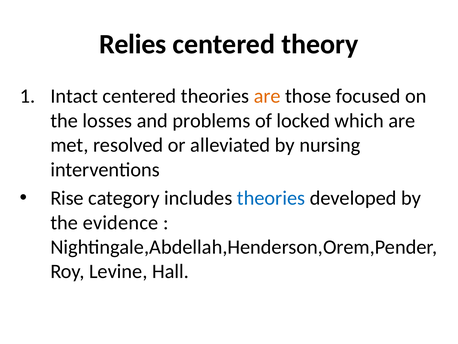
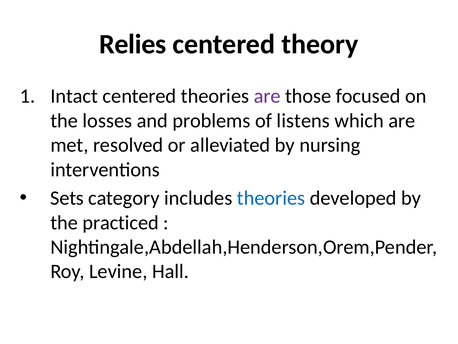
are at (267, 96) colour: orange -> purple
locked: locked -> listens
Rise: Rise -> Sets
evidence: evidence -> practiced
